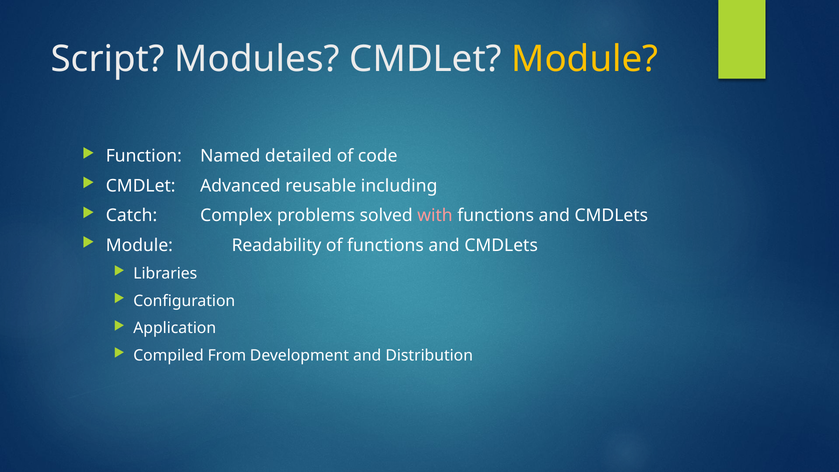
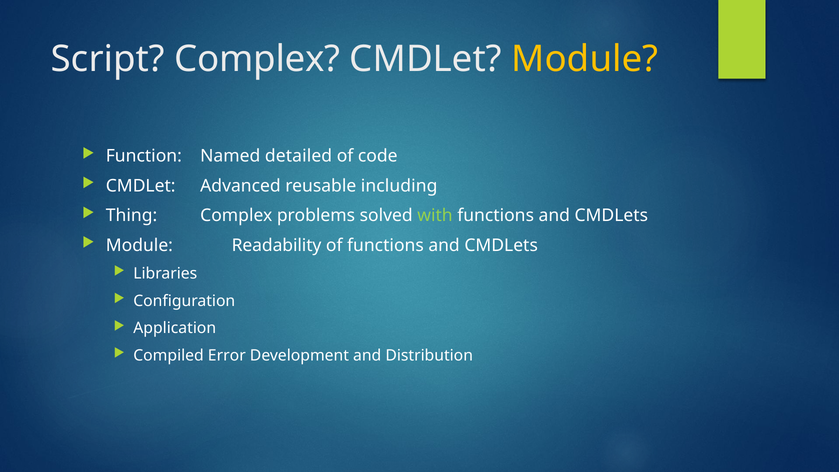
Script Modules: Modules -> Complex
Catch: Catch -> Thing
with colour: pink -> light green
From: From -> Error
